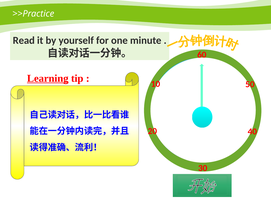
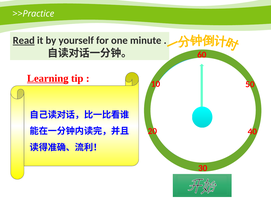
Read underline: none -> present
